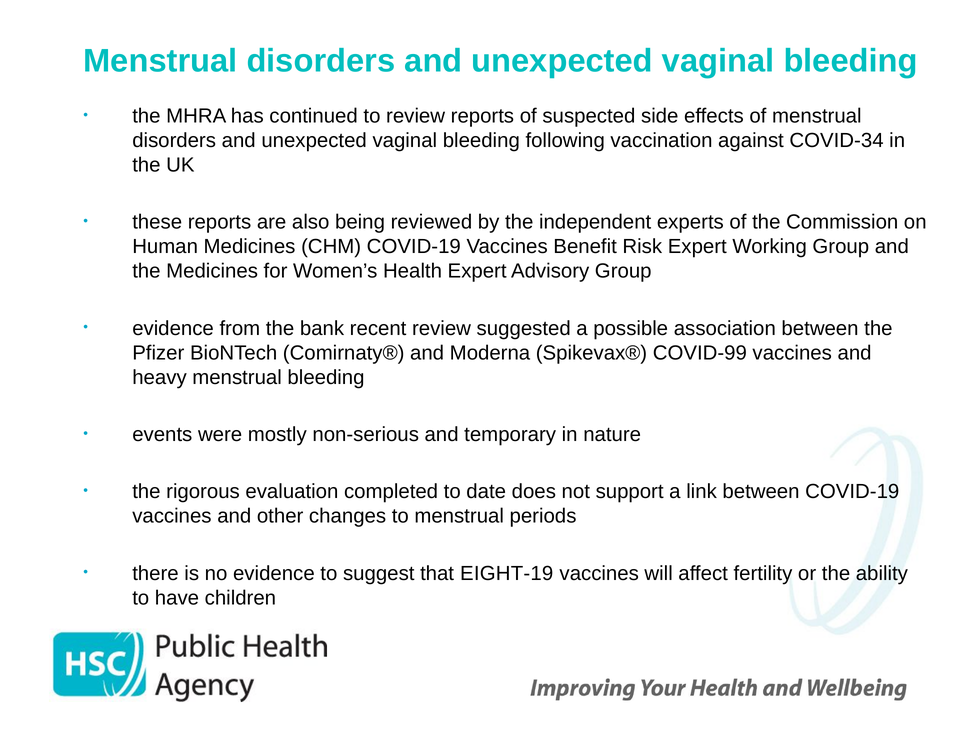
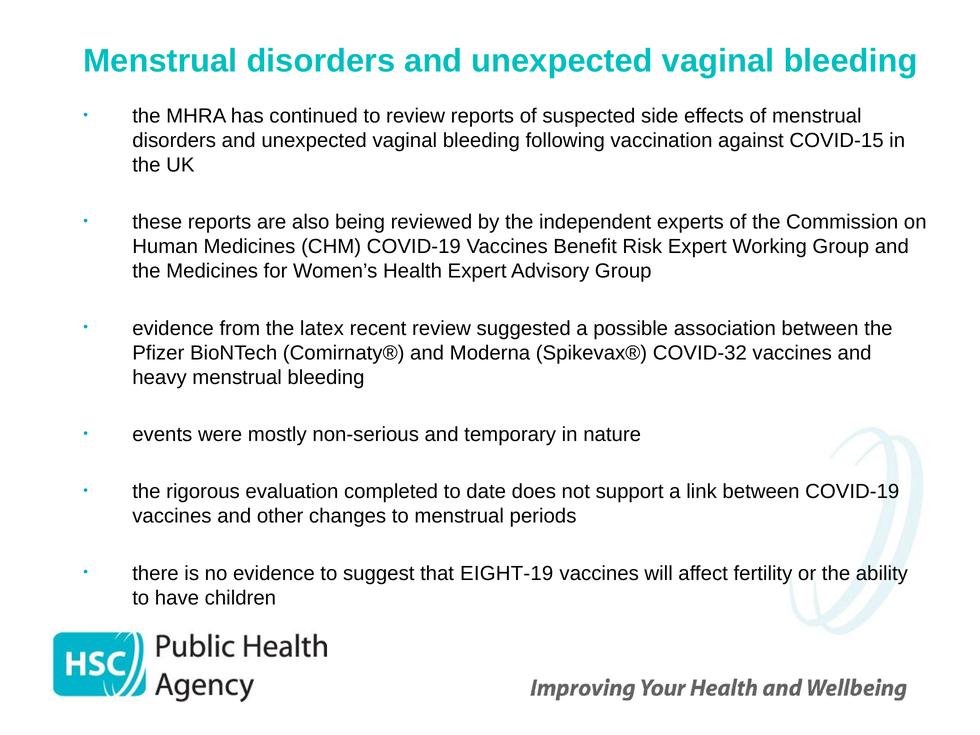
COVID-34: COVID-34 -> COVID-15
bank: bank -> latex
COVID-99: COVID-99 -> COVID-32
